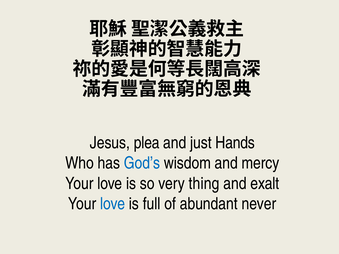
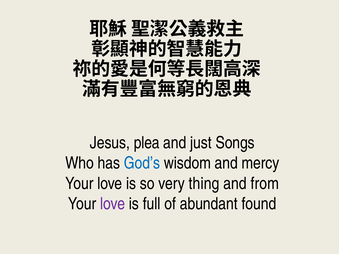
Hands: Hands -> Songs
exalt: exalt -> from
love at (113, 204) colour: blue -> purple
never: never -> found
